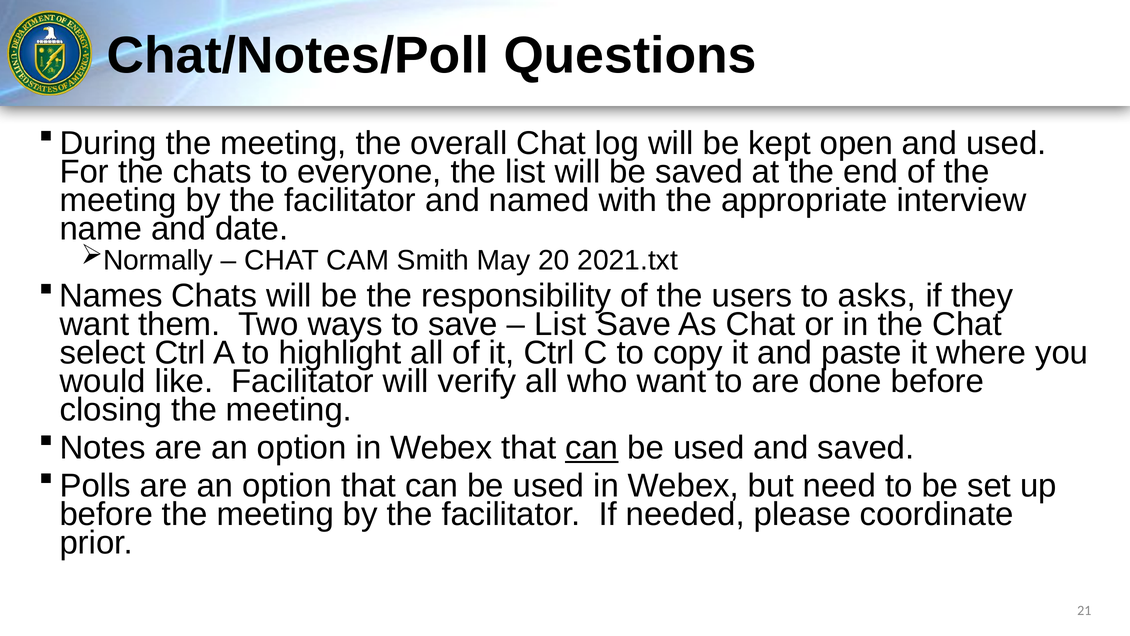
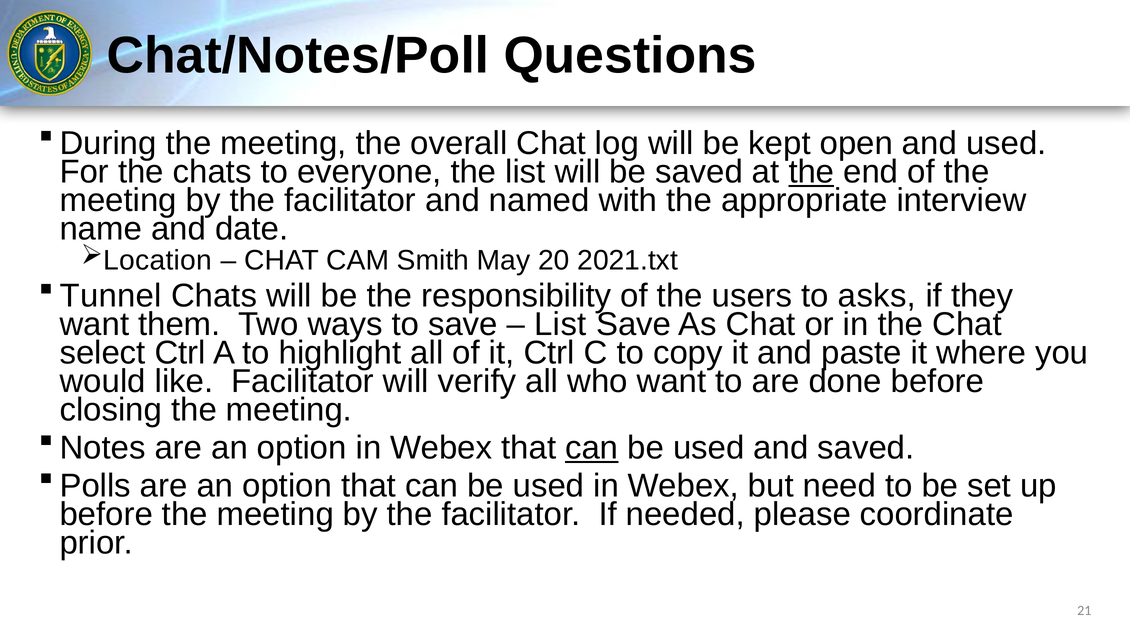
the at (811, 172) underline: none -> present
Normally: Normally -> Location
Names: Names -> Tunnel
